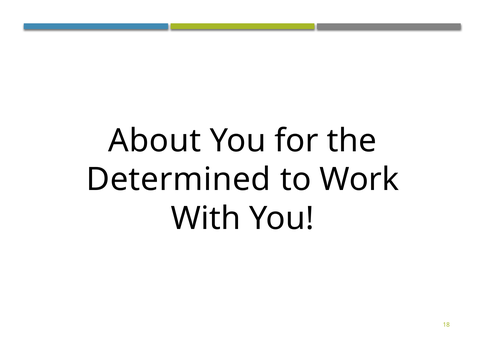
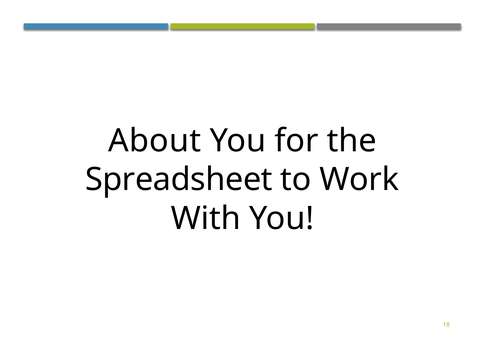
Determined: Determined -> Spreadsheet
